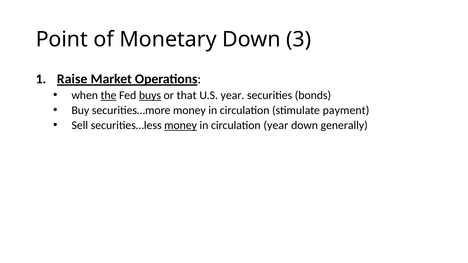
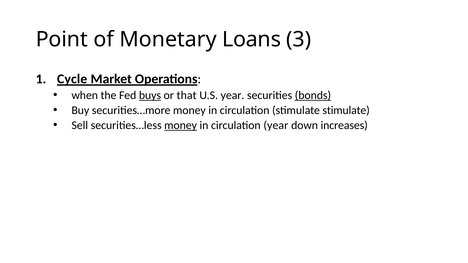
Monetary Down: Down -> Loans
Raise: Raise -> Cycle
the underline: present -> none
bonds underline: none -> present
stimulate payment: payment -> stimulate
generally: generally -> increases
